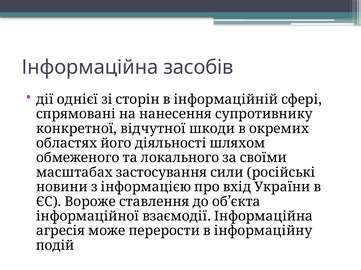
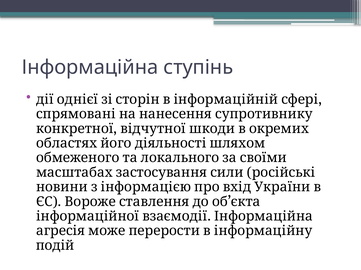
засобів: засобів -> ступінь
